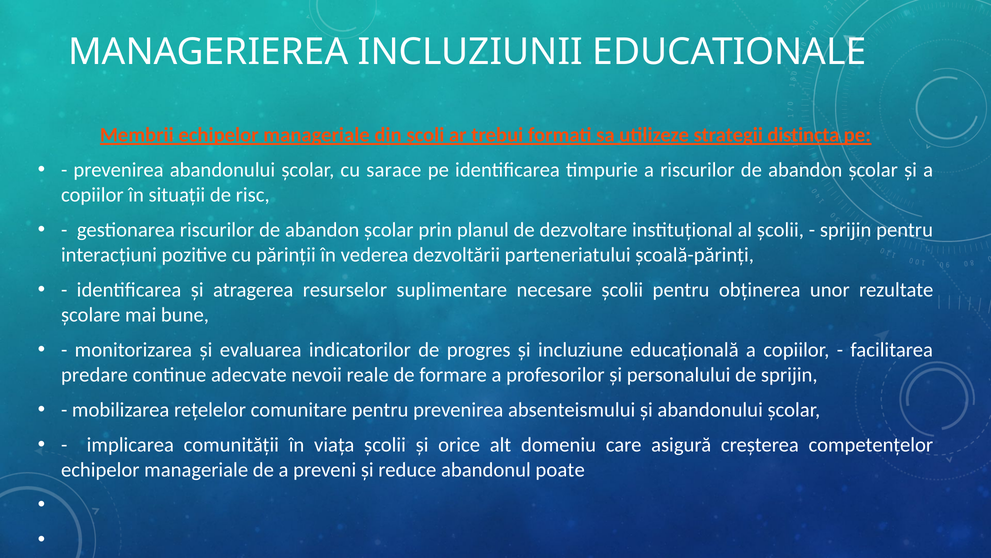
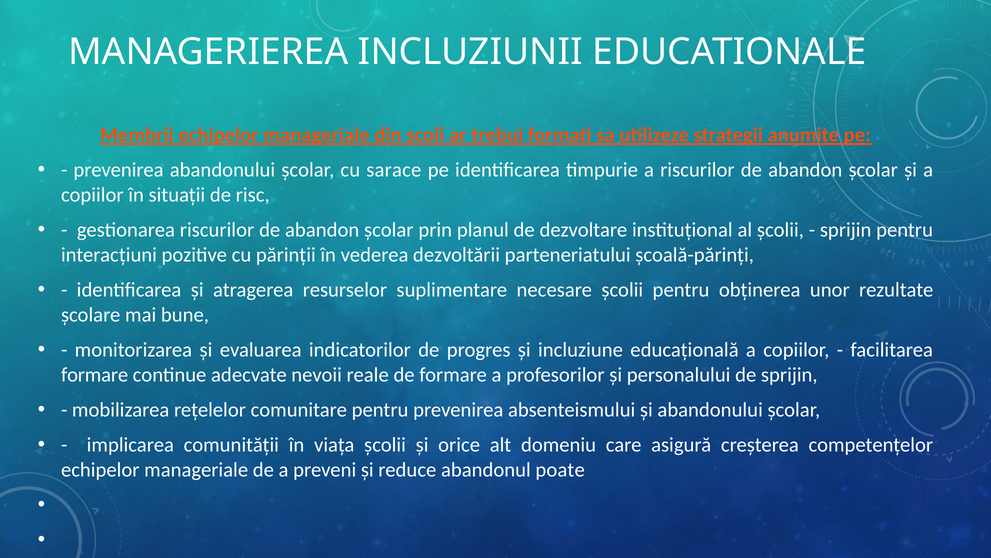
distincta: distincta -> anumite
predare at (94, 374): predare -> formare
